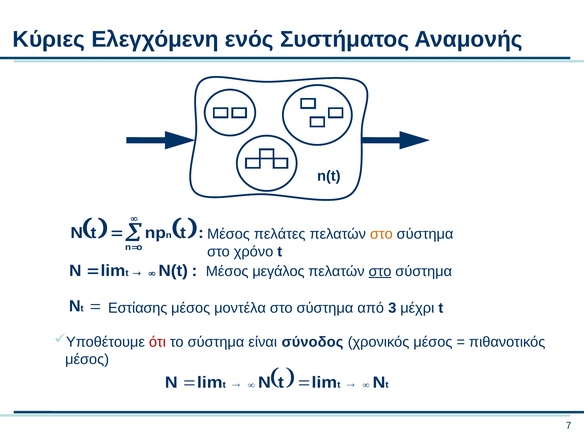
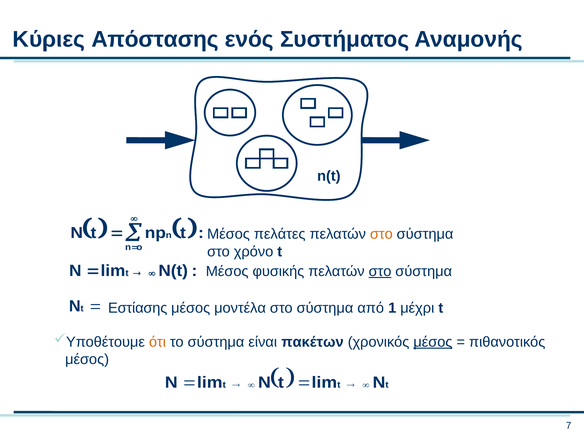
Ελεγχόμενη: Ελεγχόμενη -> Απόστασης
μεγάλος: μεγάλος -> φυσικής
3: 3 -> 1
ότι colour: red -> orange
σύνοδος: σύνοδος -> πακέτων
μέσος at (433, 342) underline: none -> present
